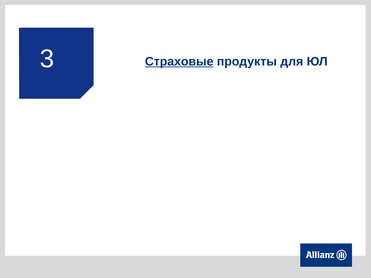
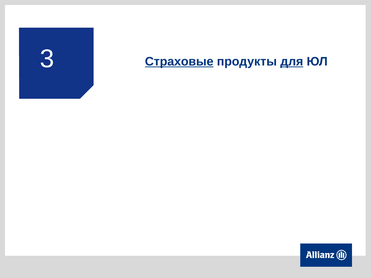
для underline: none -> present
